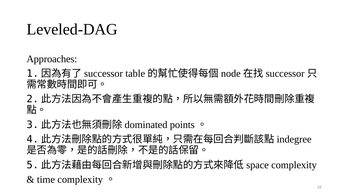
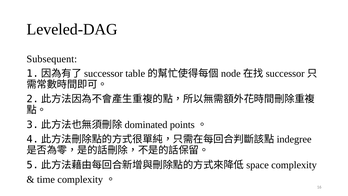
Approaches: Approaches -> Subsequent
